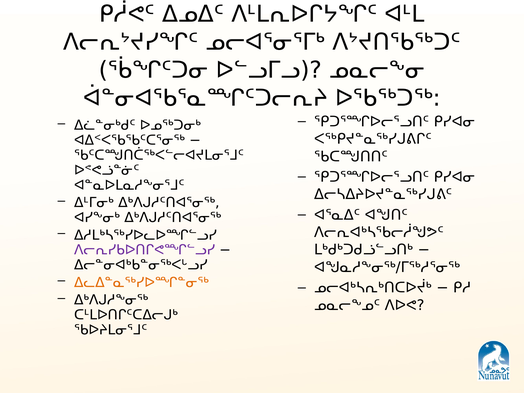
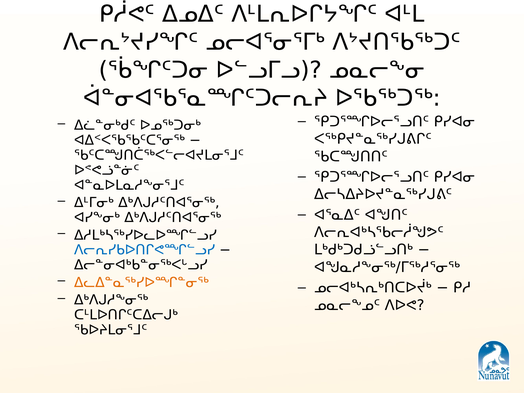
ᐱᓕᕆᓯᑲᐅᑎᒋᕙᙱᓪᓗᓯ colour: purple -> blue
